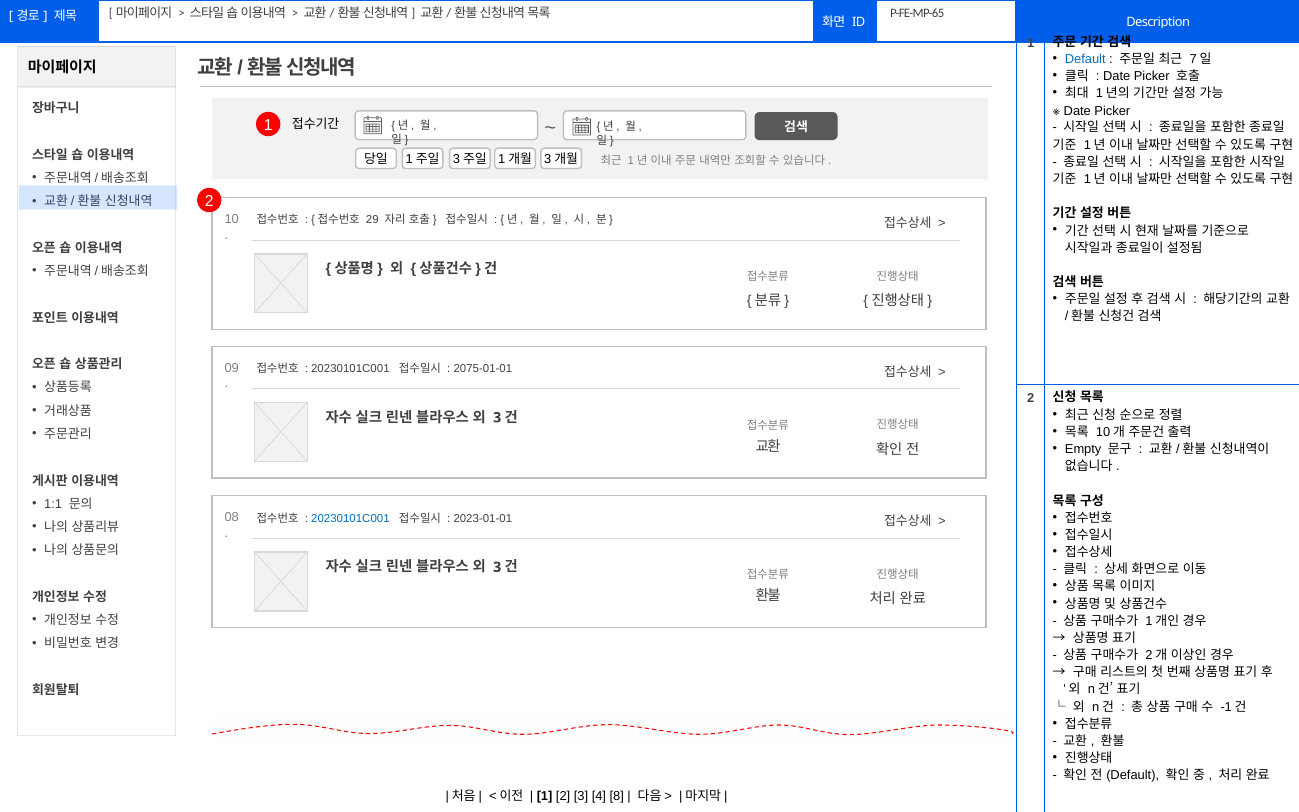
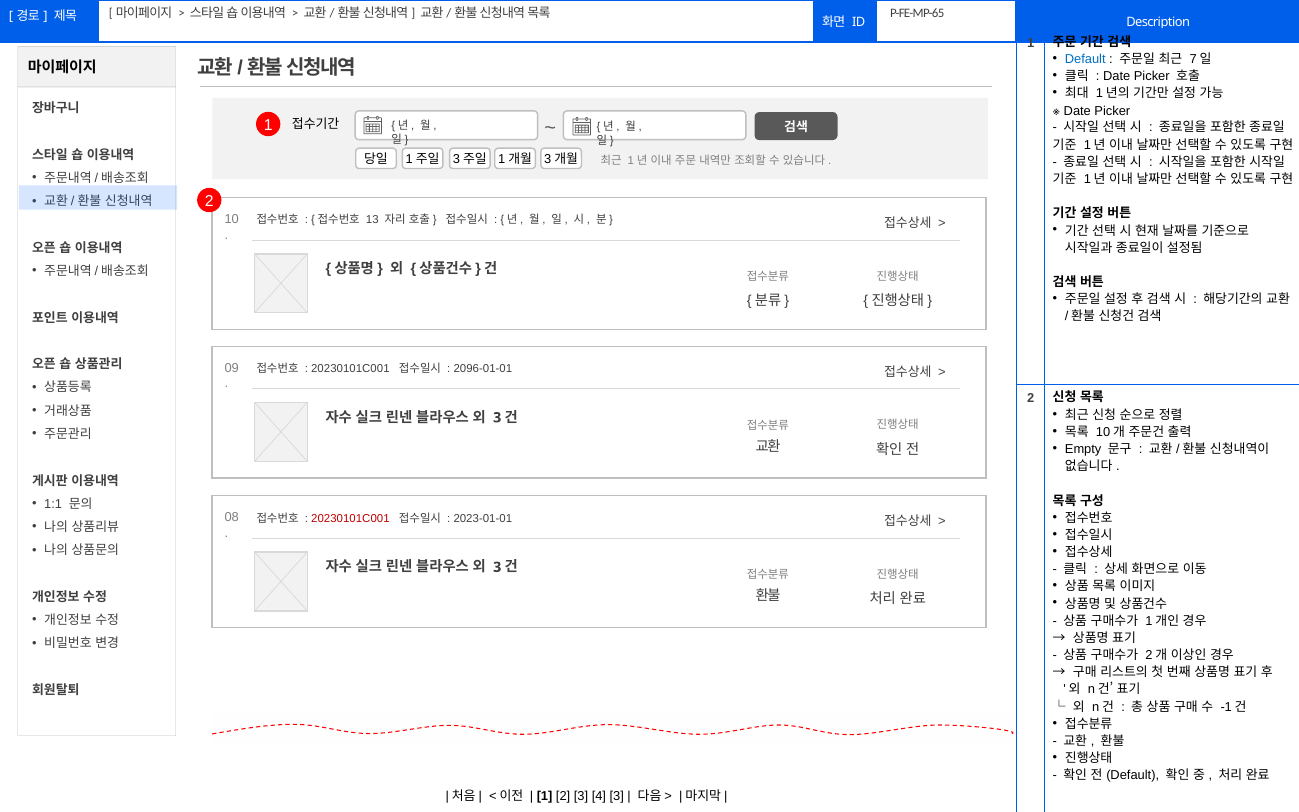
29: 29 -> 13
2075-01-01: 2075-01-01 -> 2096-01-01
20230101C001 at (350, 518) colour: blue -> red
4 8: 8 -> 3
